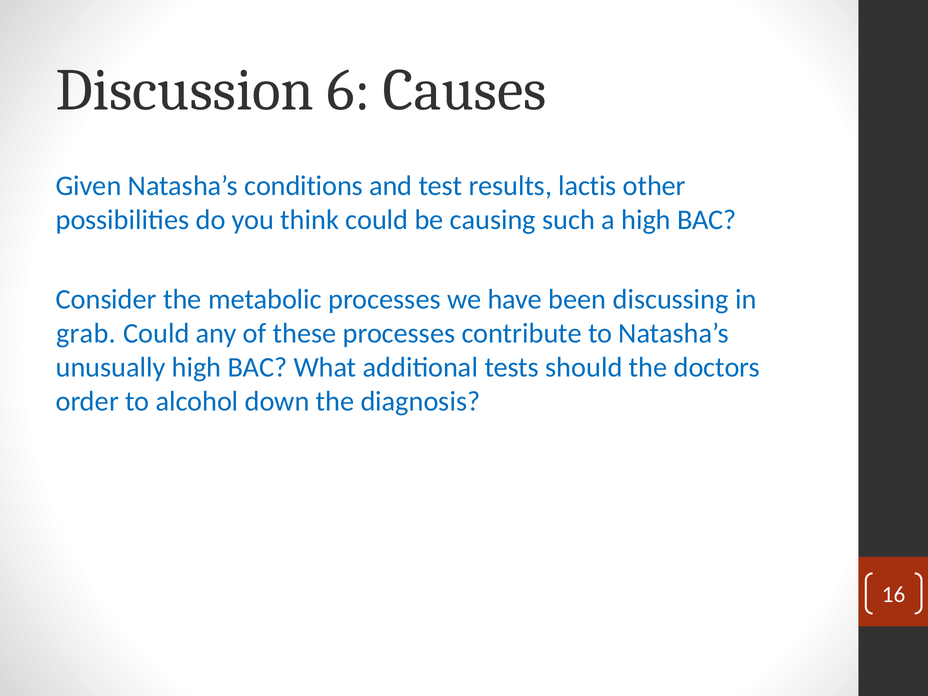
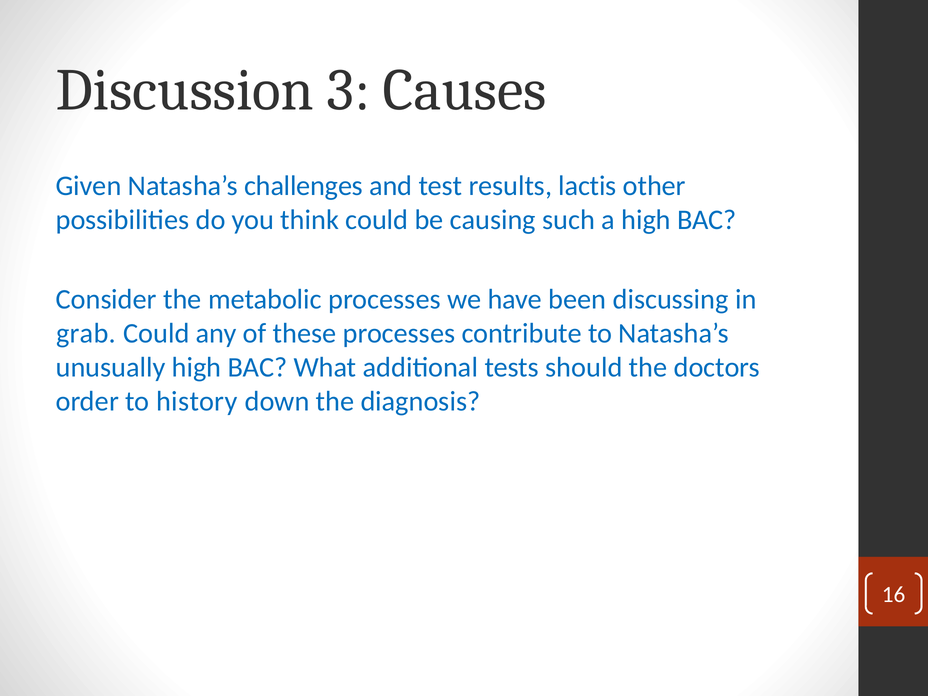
6: 6 -> 3
conditions: conditions -> challenges
alcohol: alcohol -> history
